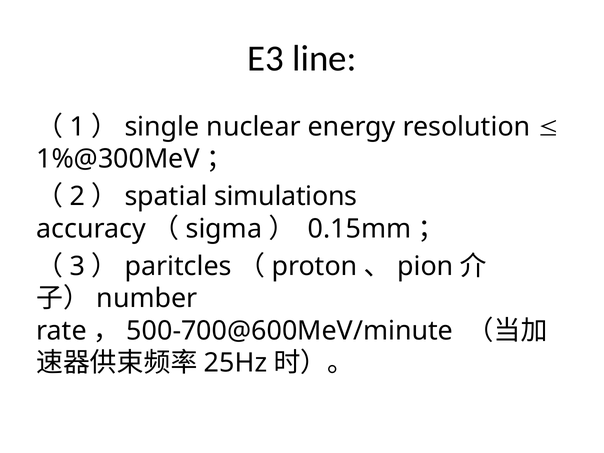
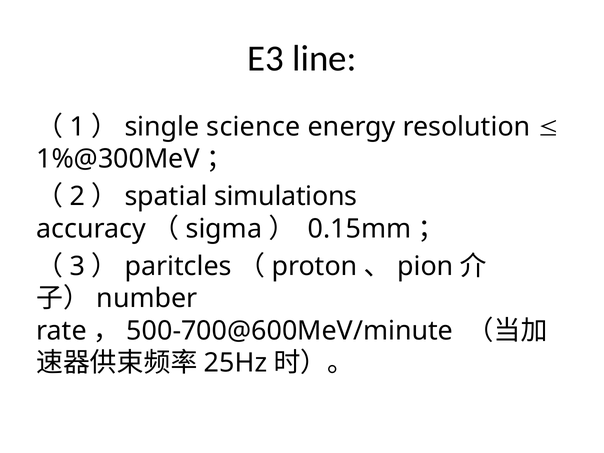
nuclear: nuclear -> science
